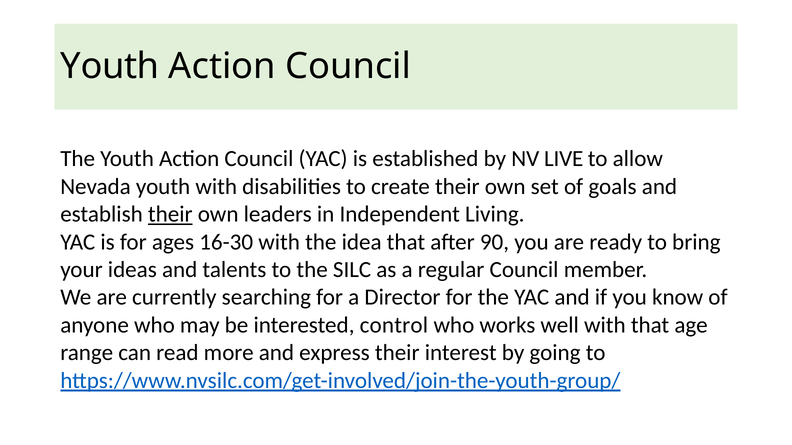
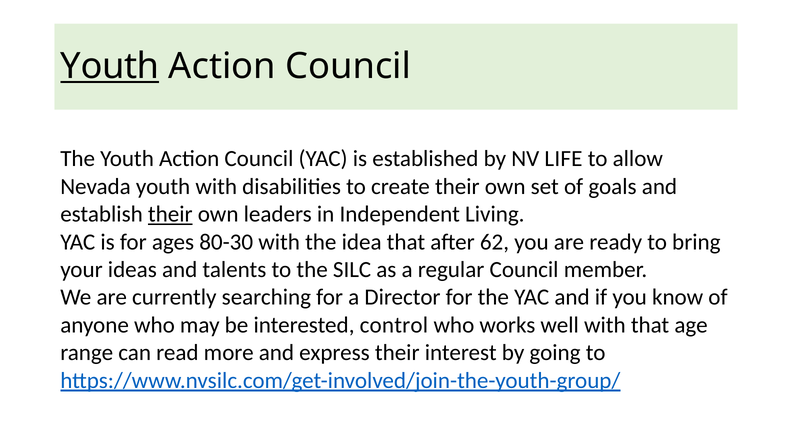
Youth at (110, 67) underline: none -> present
LIVE: LIVE -> LIFE
16-30: 16-30 -> 80-30
90: 90 -> 62
